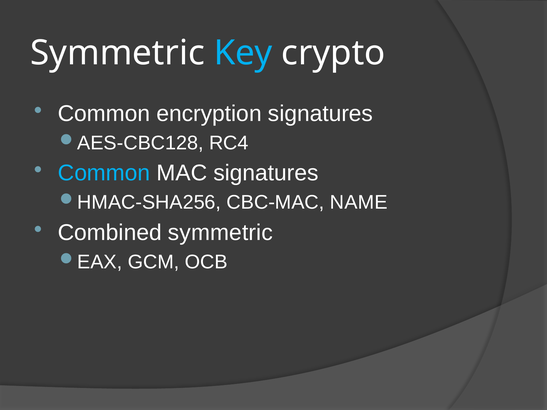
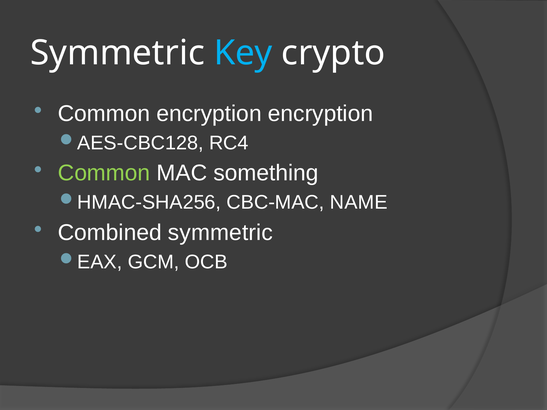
encryption signatures: signatures -> encryption
Common at (104, 173) colour: light blue -> light green
MAC signatures: signatures -> something
